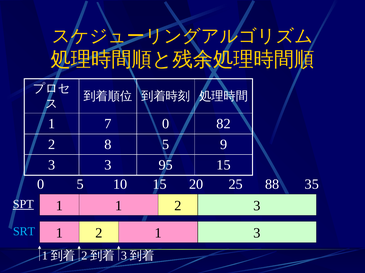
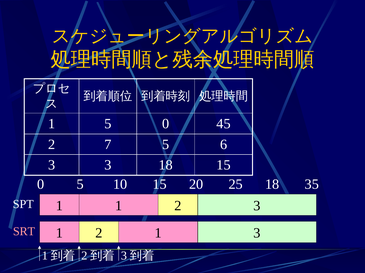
1 7: 7 -> 5
82: 82 -> 45
8: 8 -> 7
9: 9 -> 6
3 95: 95 -> 18
25 88: 88 -> 18
SPT underline: present -> none
SRT colour: light blue -> pink
